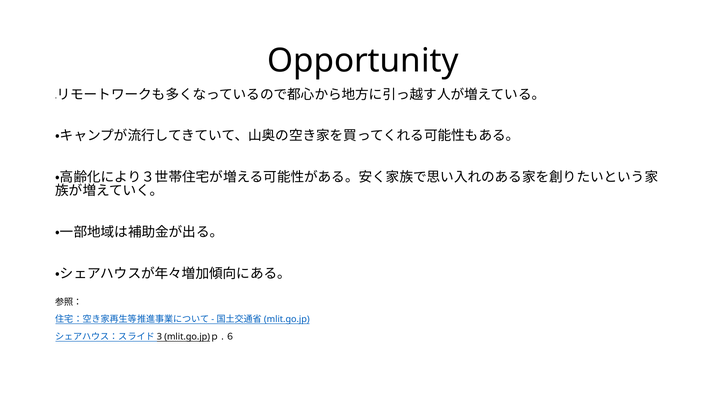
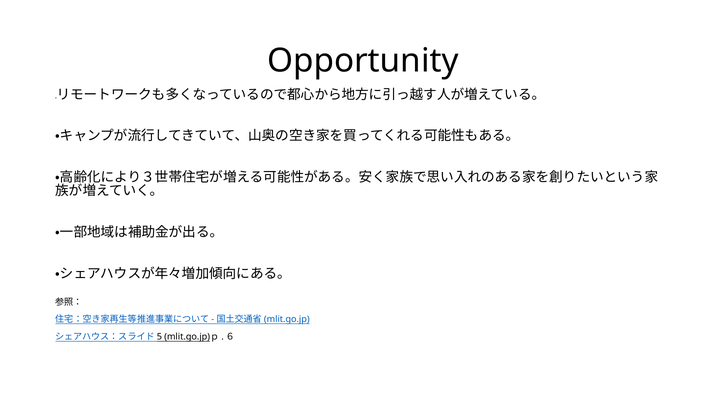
3: 3 -> 5
